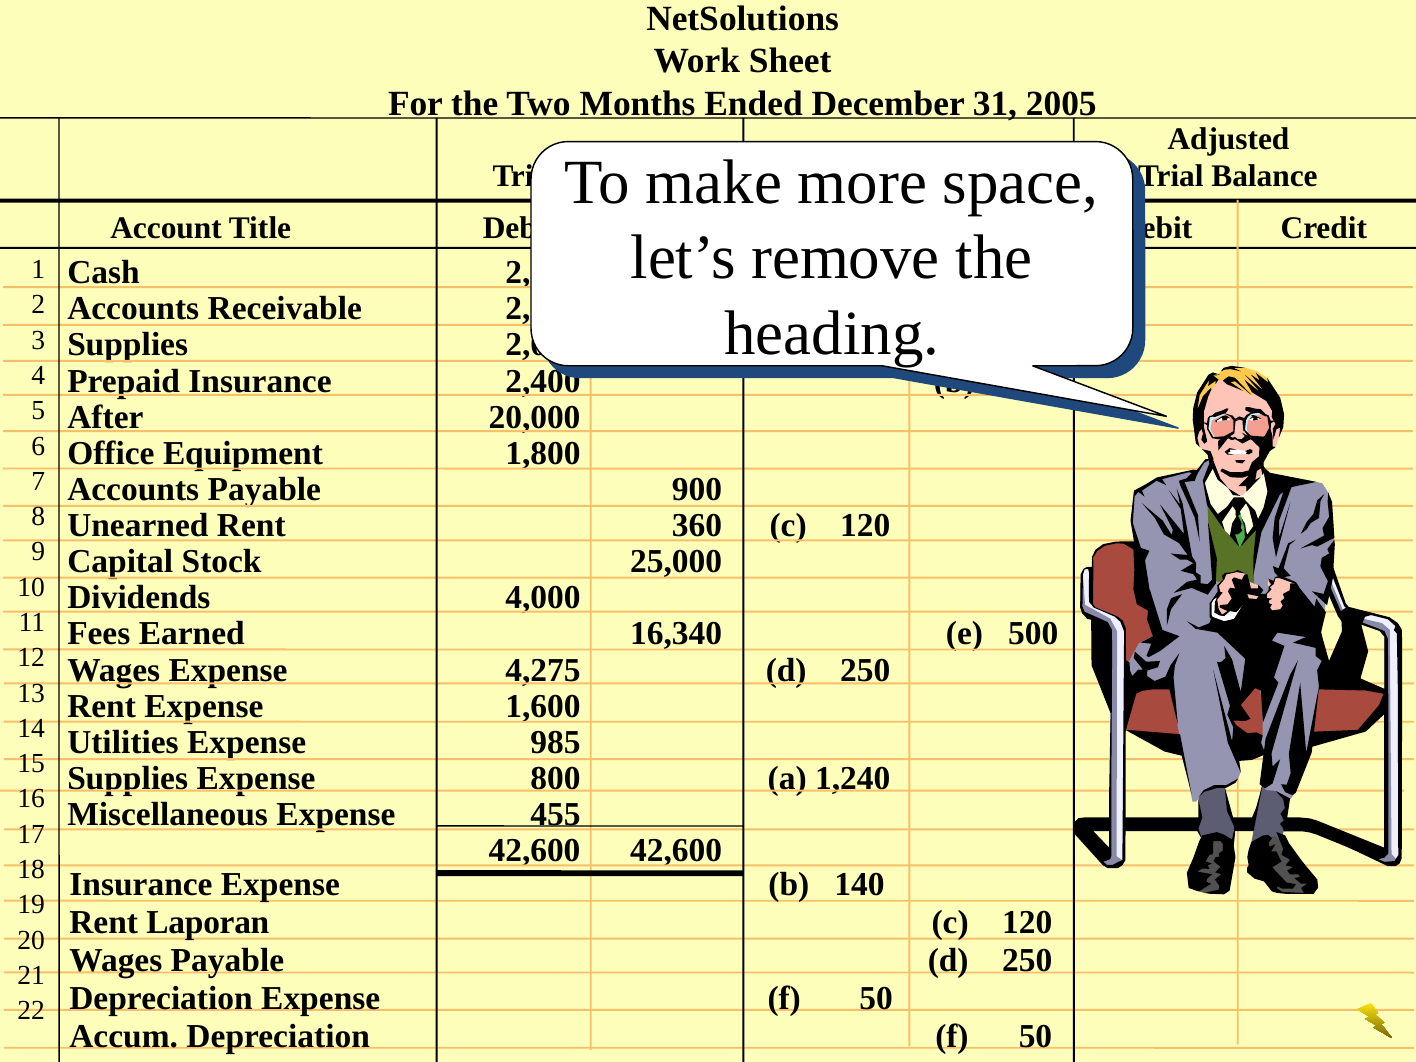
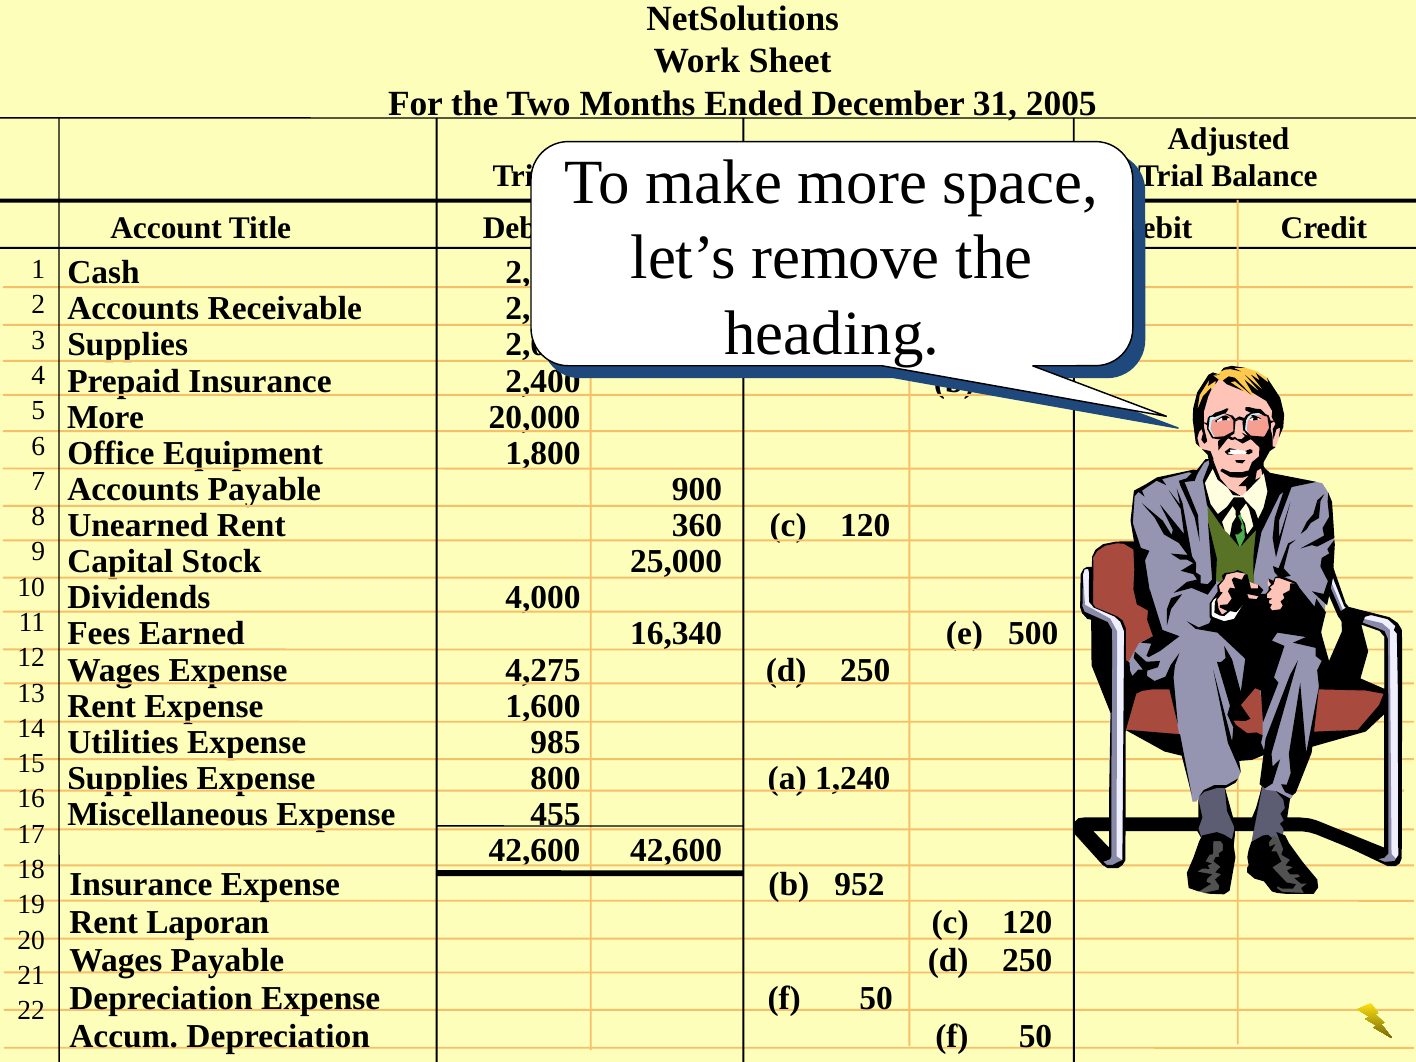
After at (105, 417): After -> More
140: 140 -> 952
